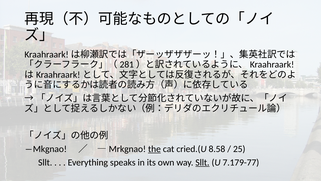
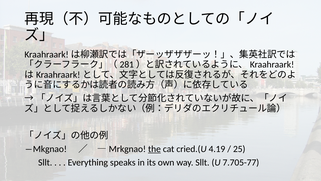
8.58: 8.58 -> 4.19
Sllt at (202, 162) underline: present -> none
7.179-77: 7.179-77 -> 7.705-77
